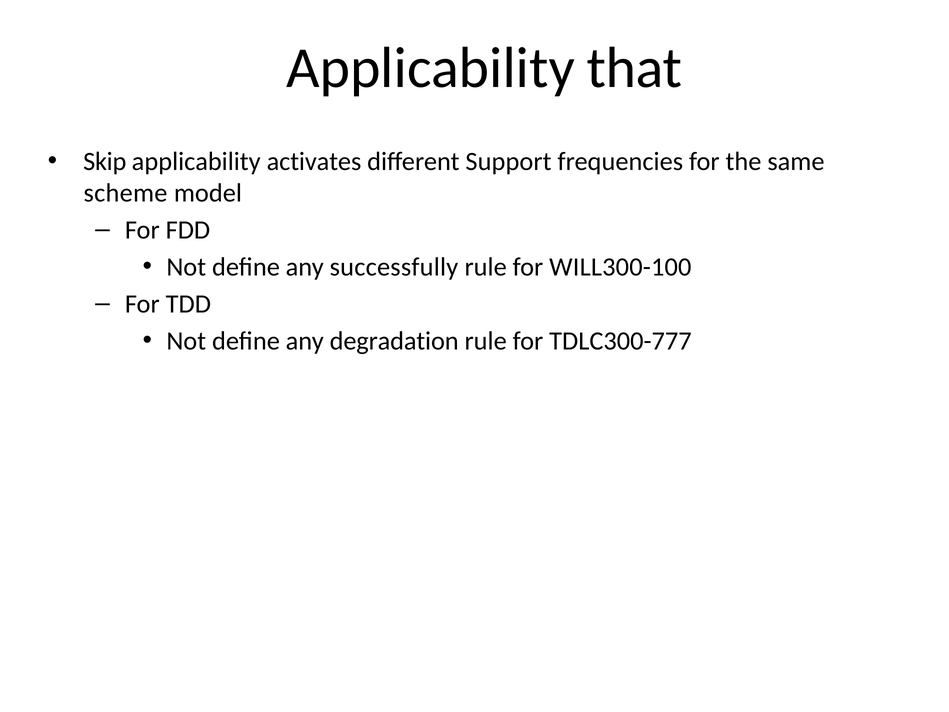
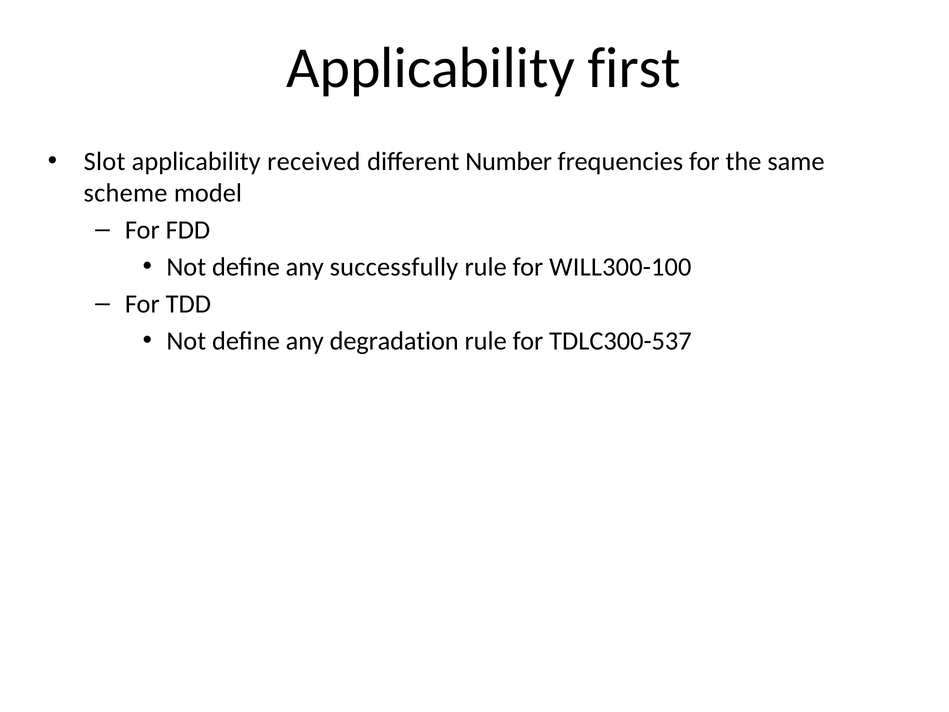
that: that -> first
Skip: Skip -> Slot
activates: activates -> received
Support: Support -> Number
TDLC300-777: TDLC300-777 -> TDLC300-537
